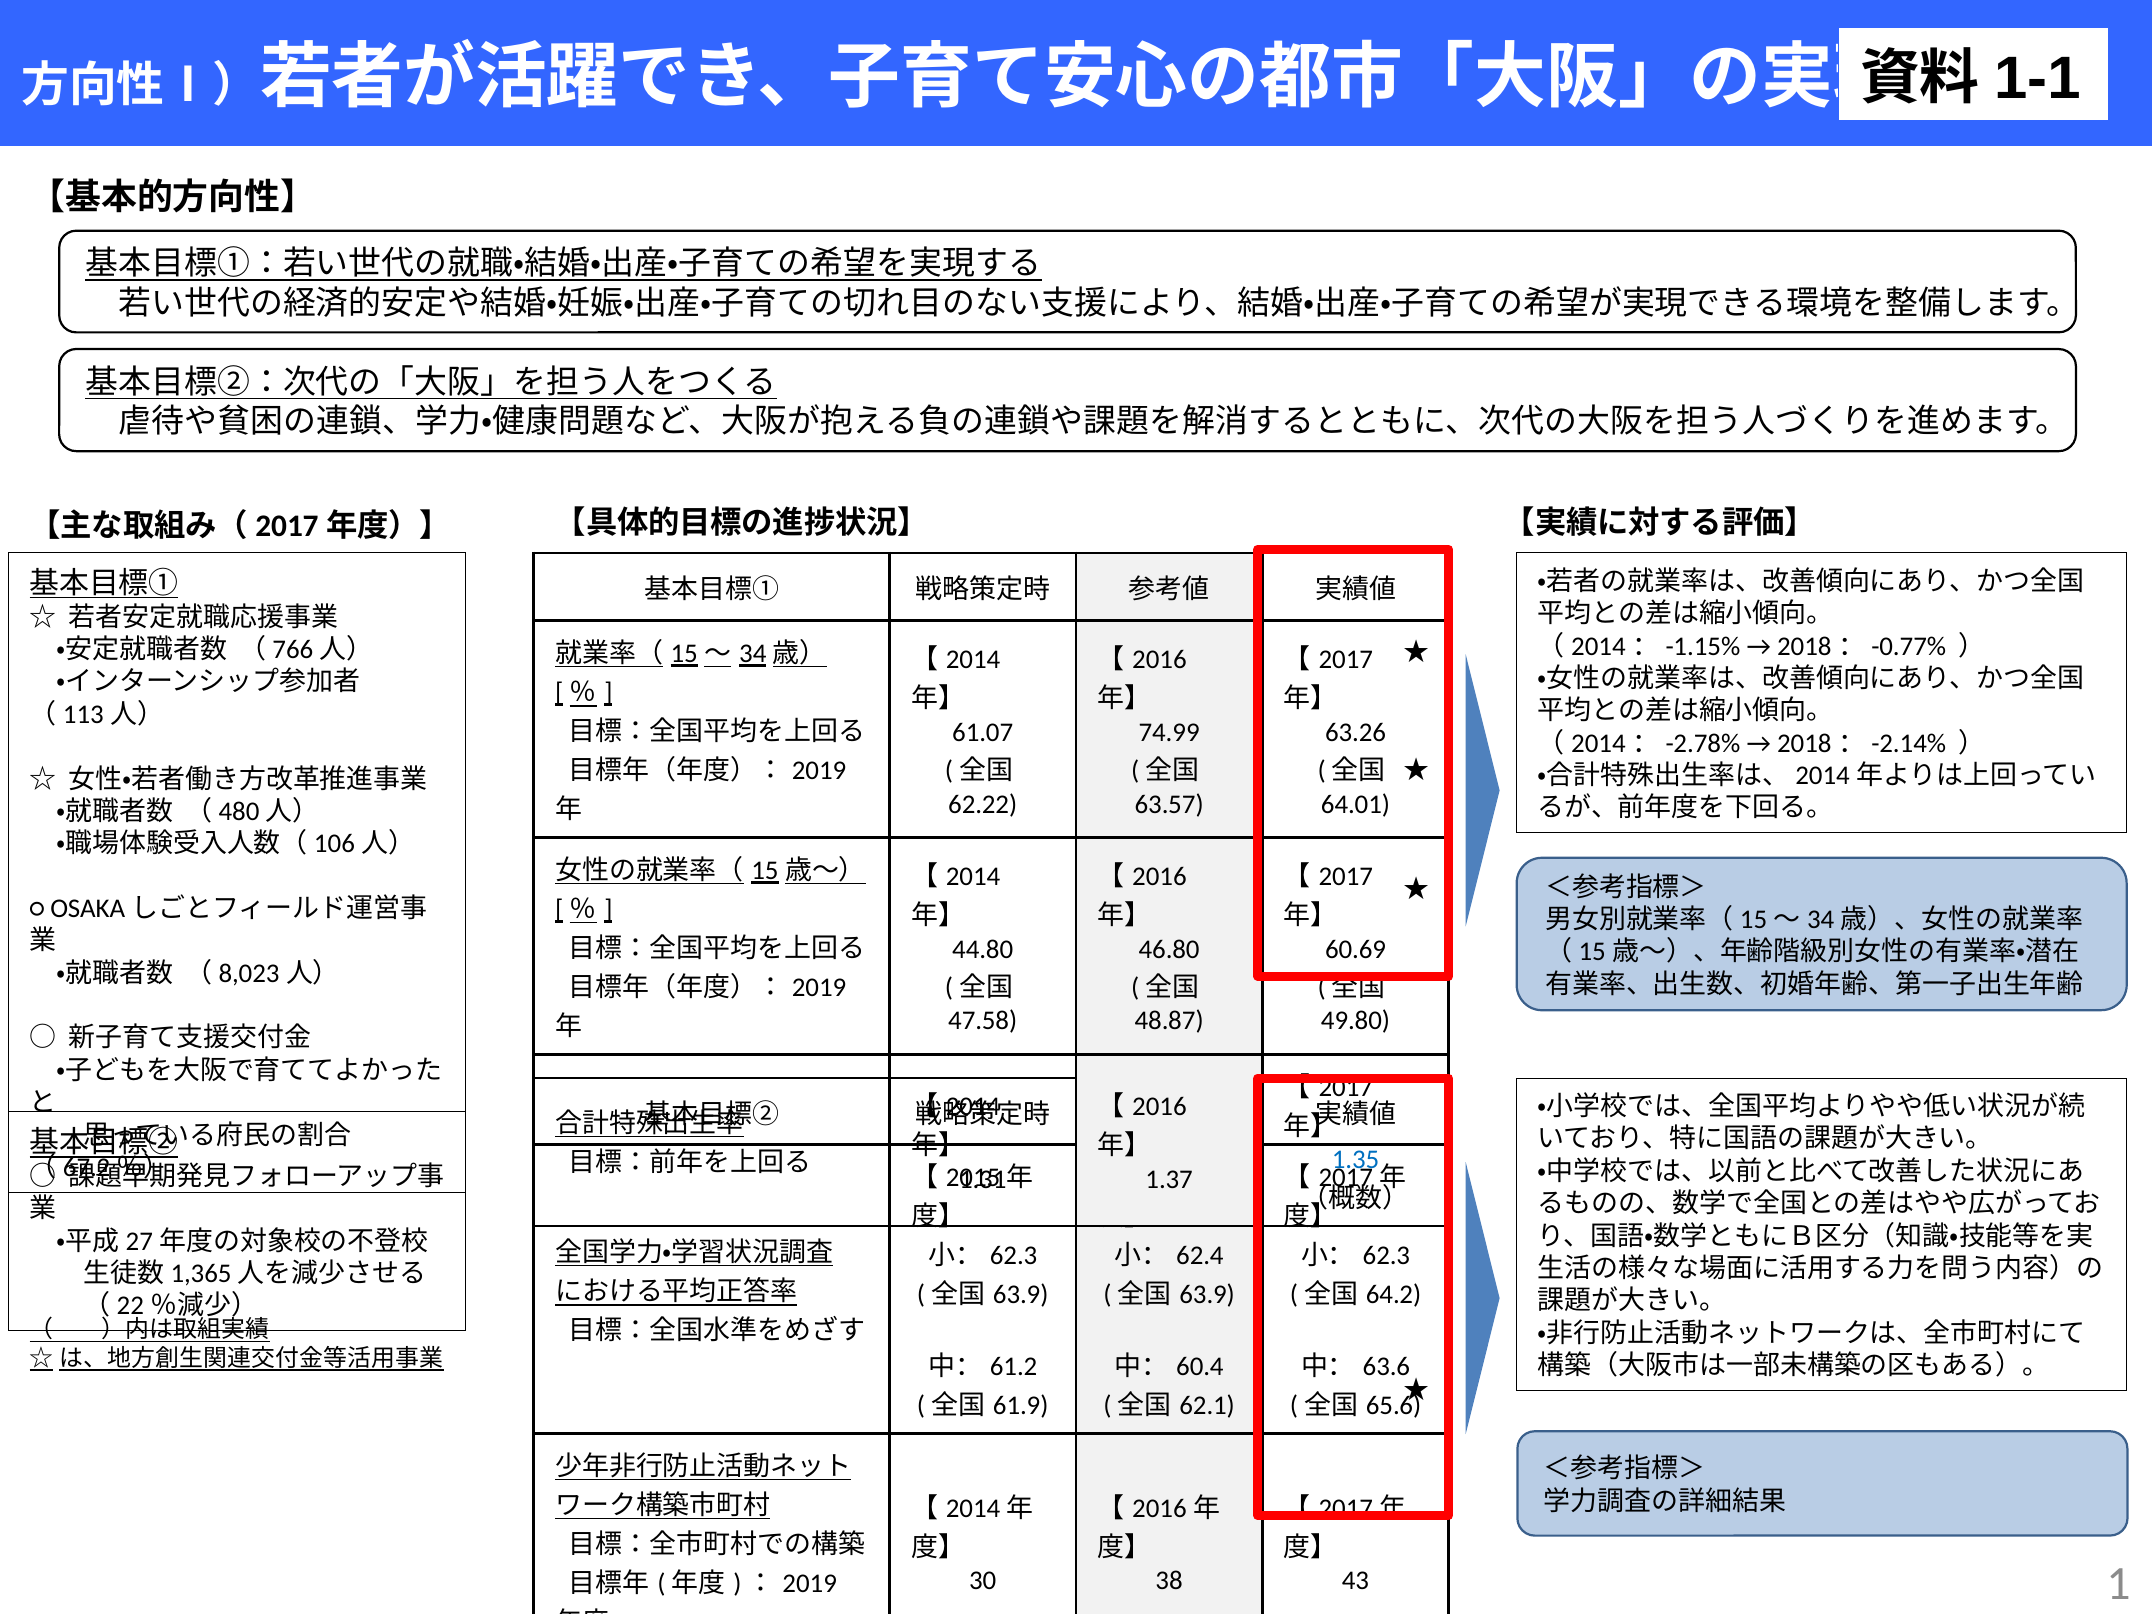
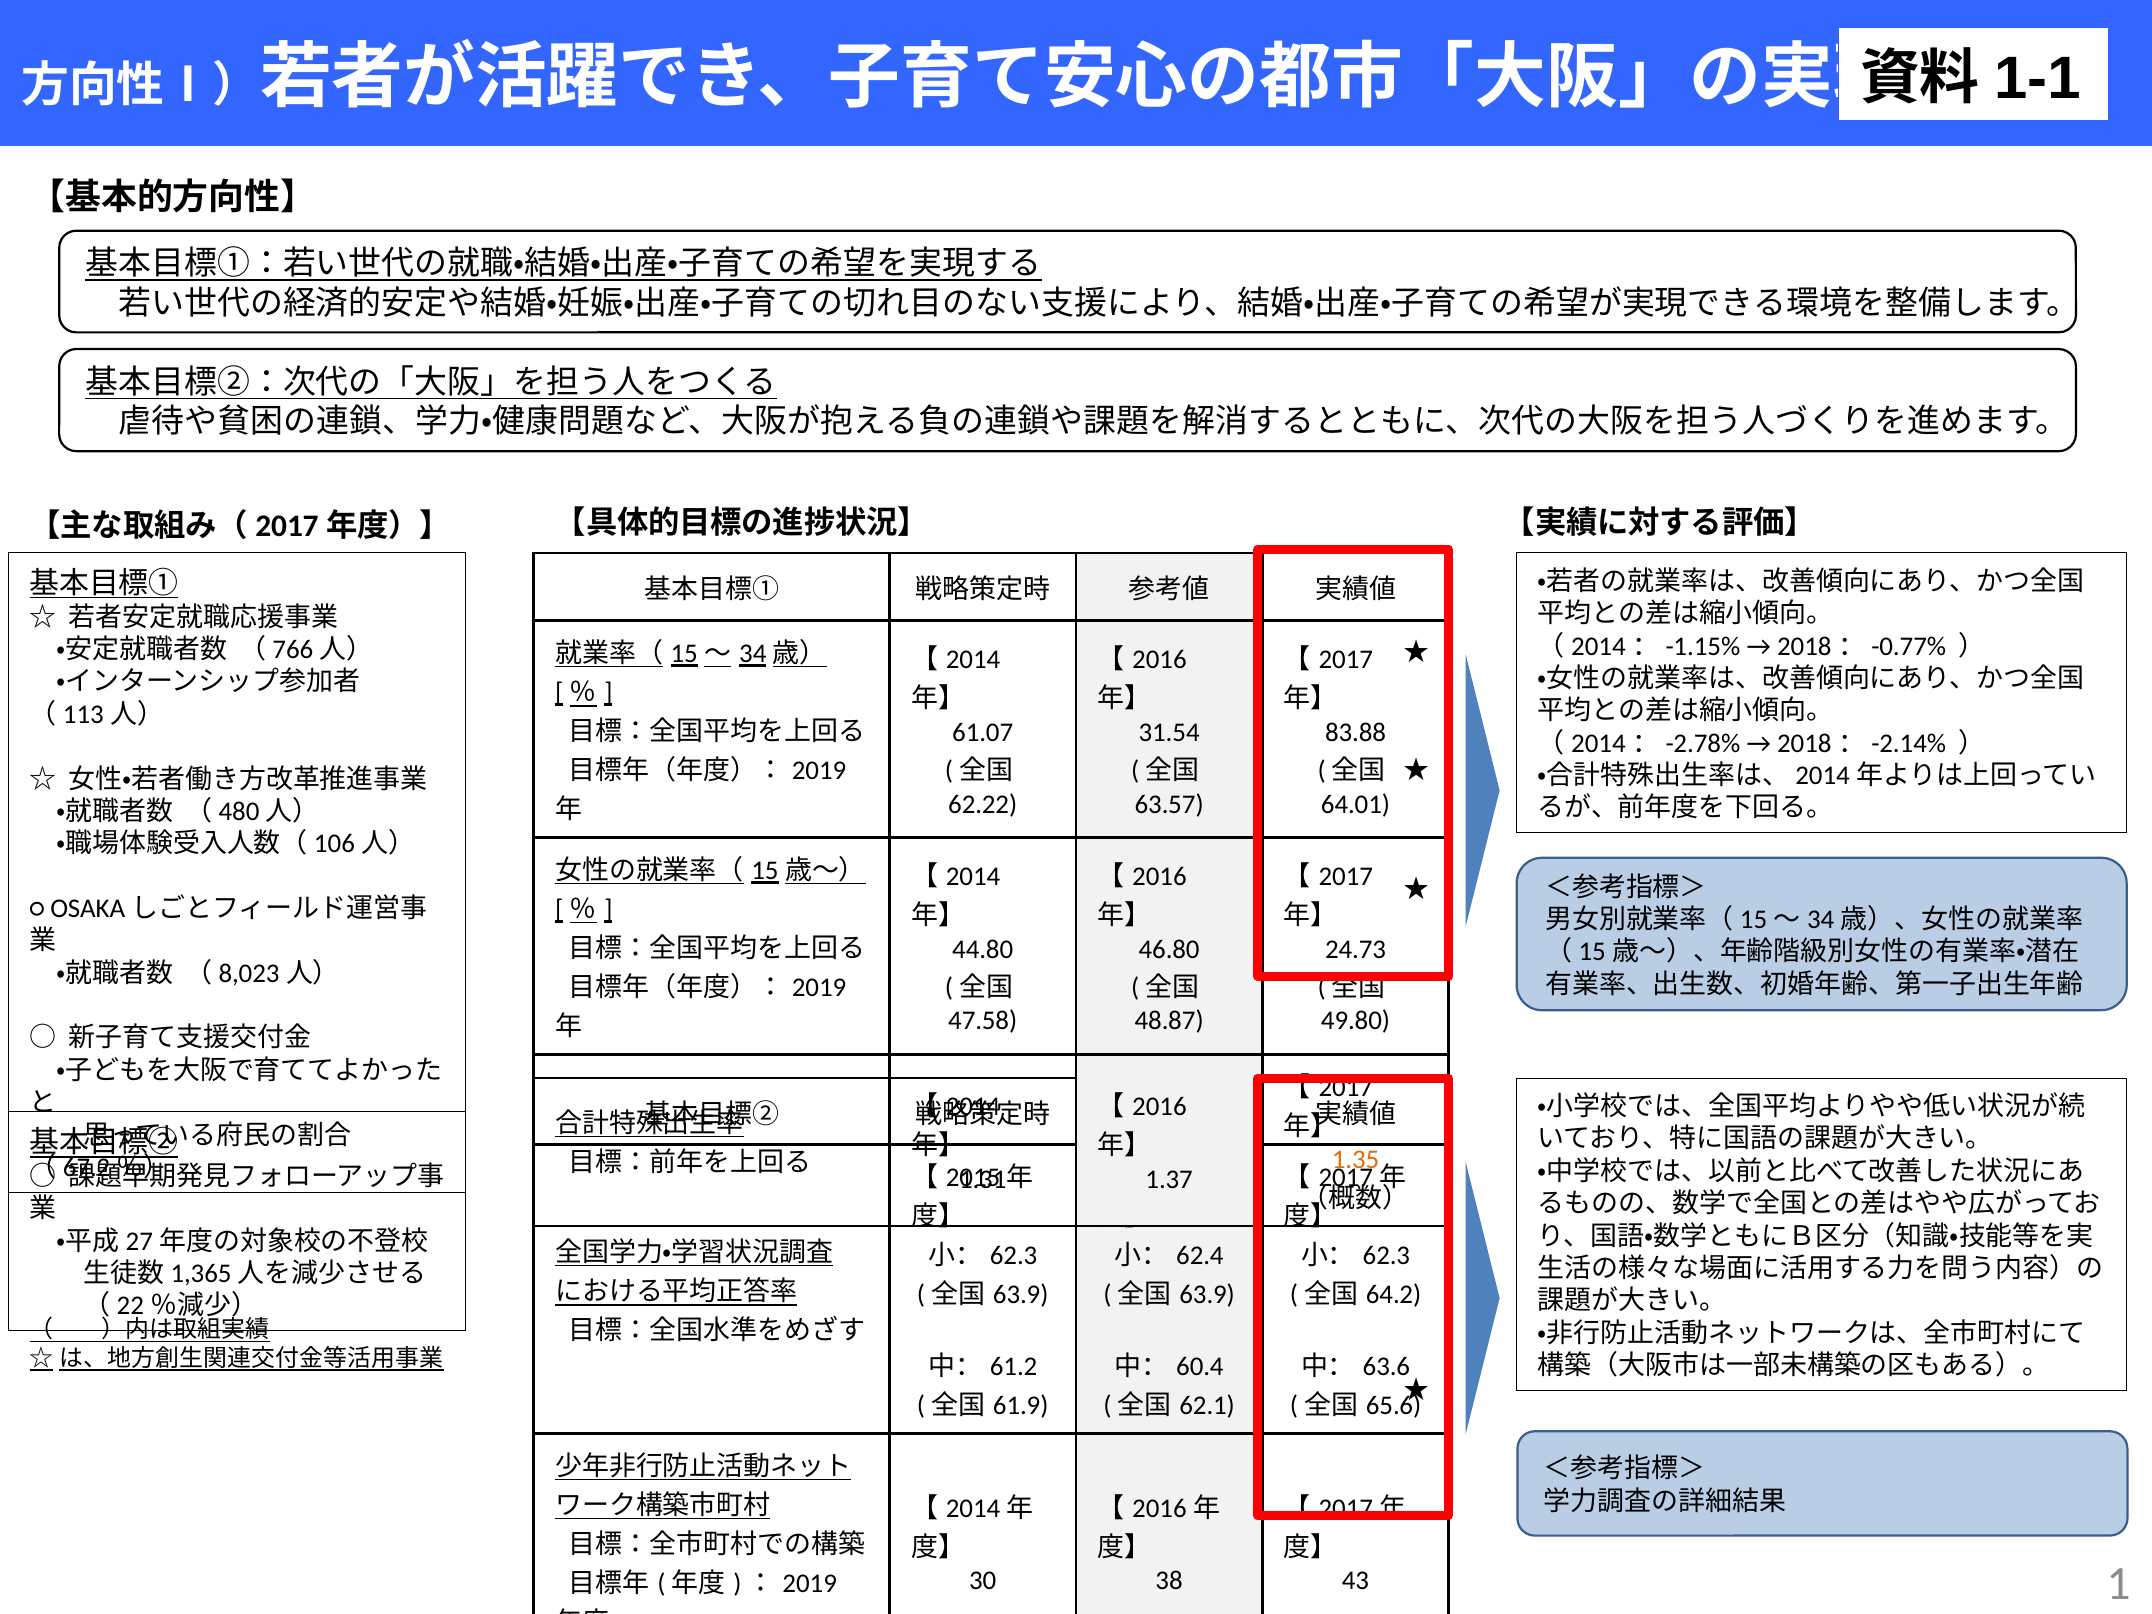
74.99: 74.99 -> 31.54
63.26: 63.26 -> 83.88
60.69: 60.69 -> 24.73
1.35 colour: blue -> orange
